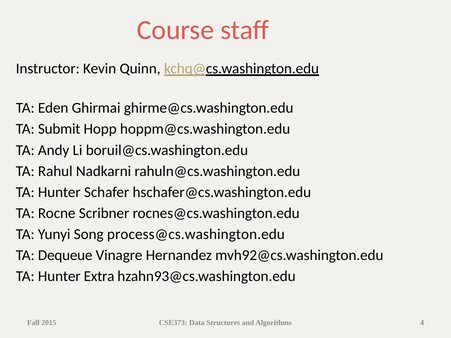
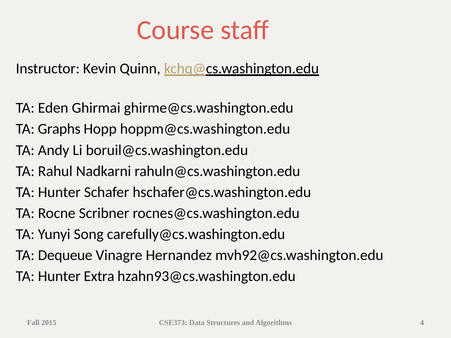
Submit: Submit -> Graphs
process@cs.washington.edu: process@cs.washington.edu -> carefully@cs.washington.edu
